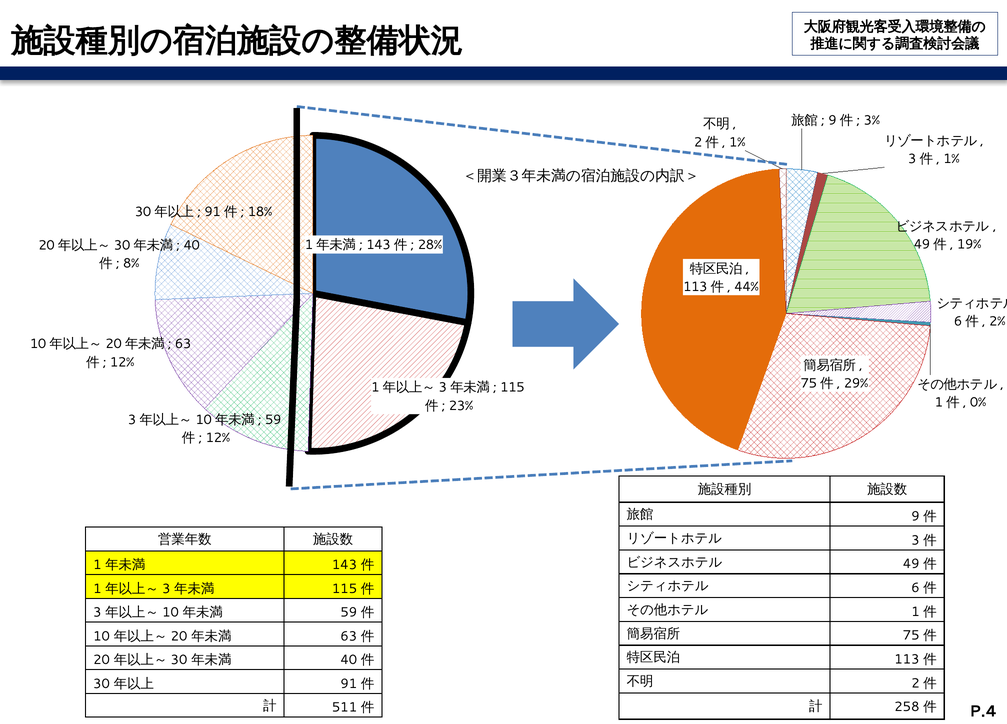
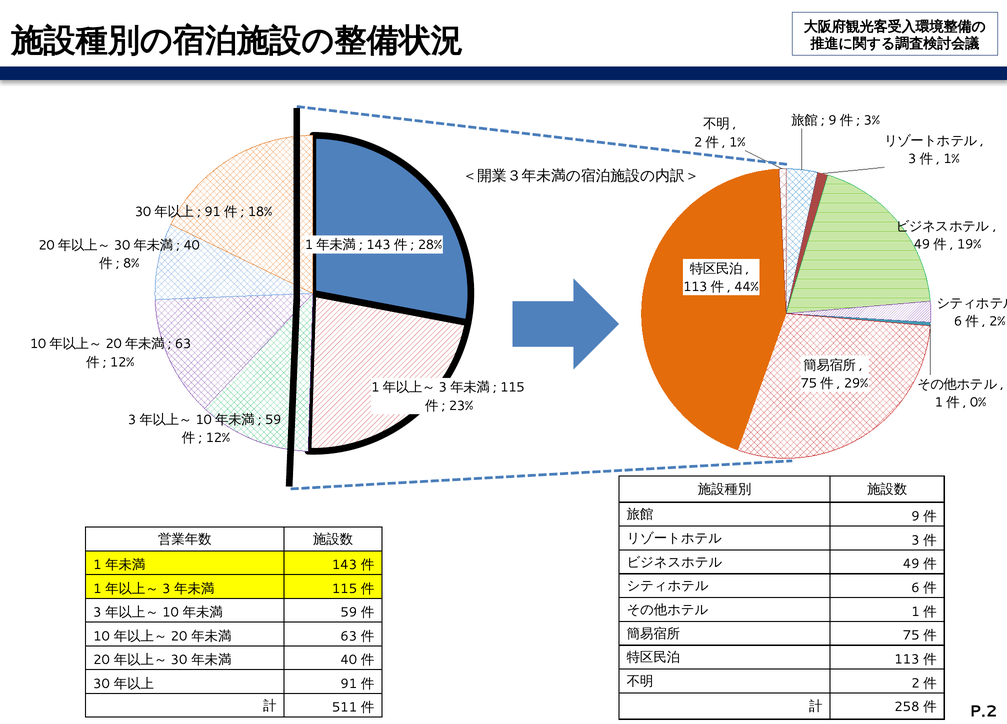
P.4: P.4 -> P.2
